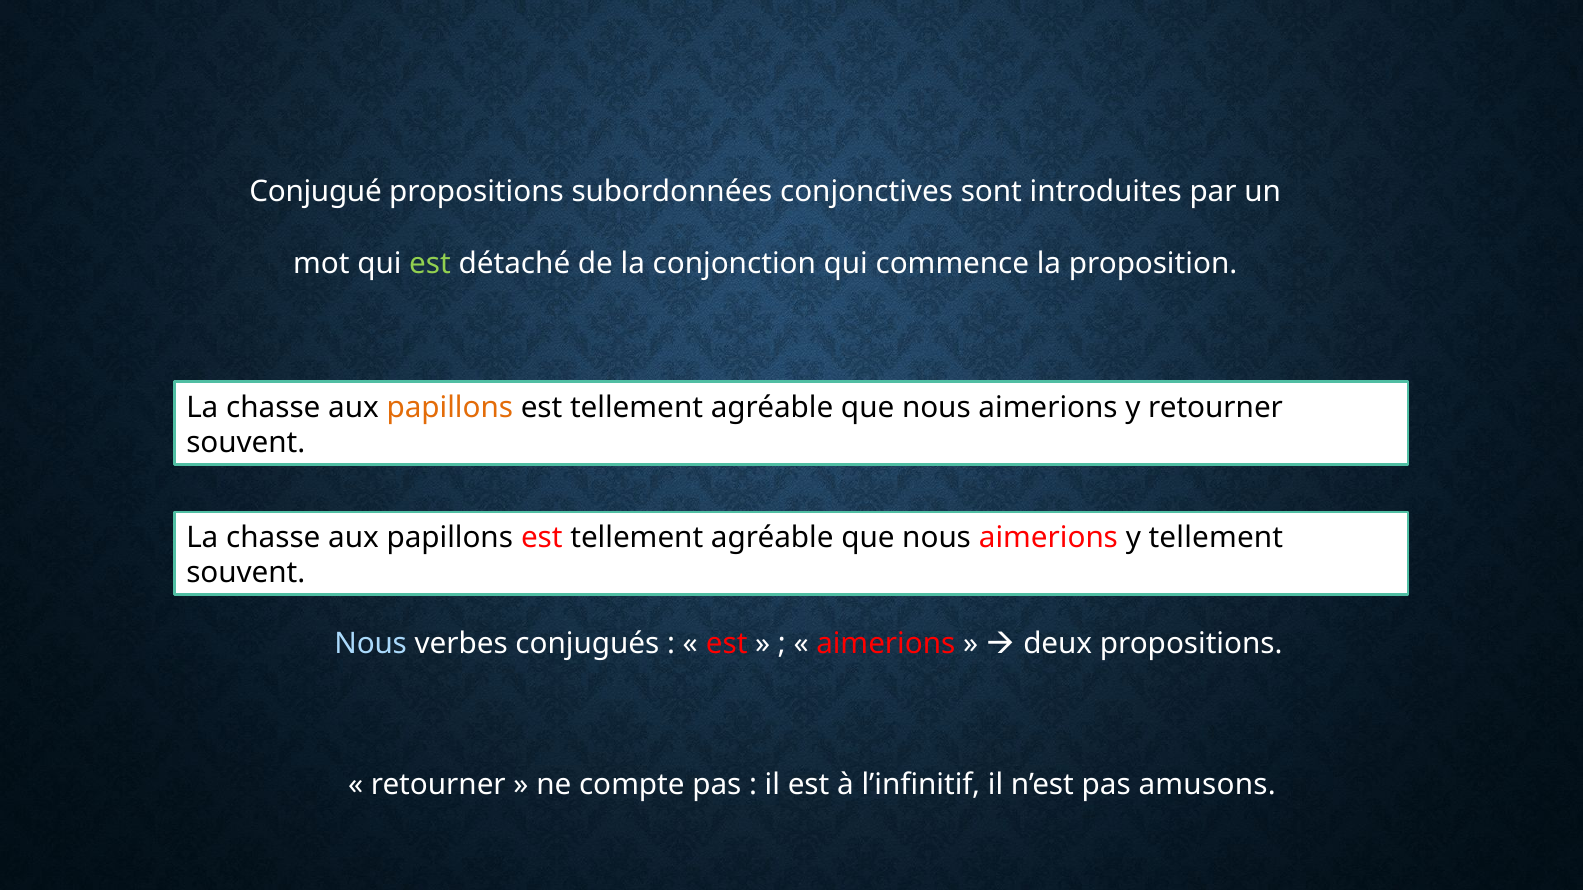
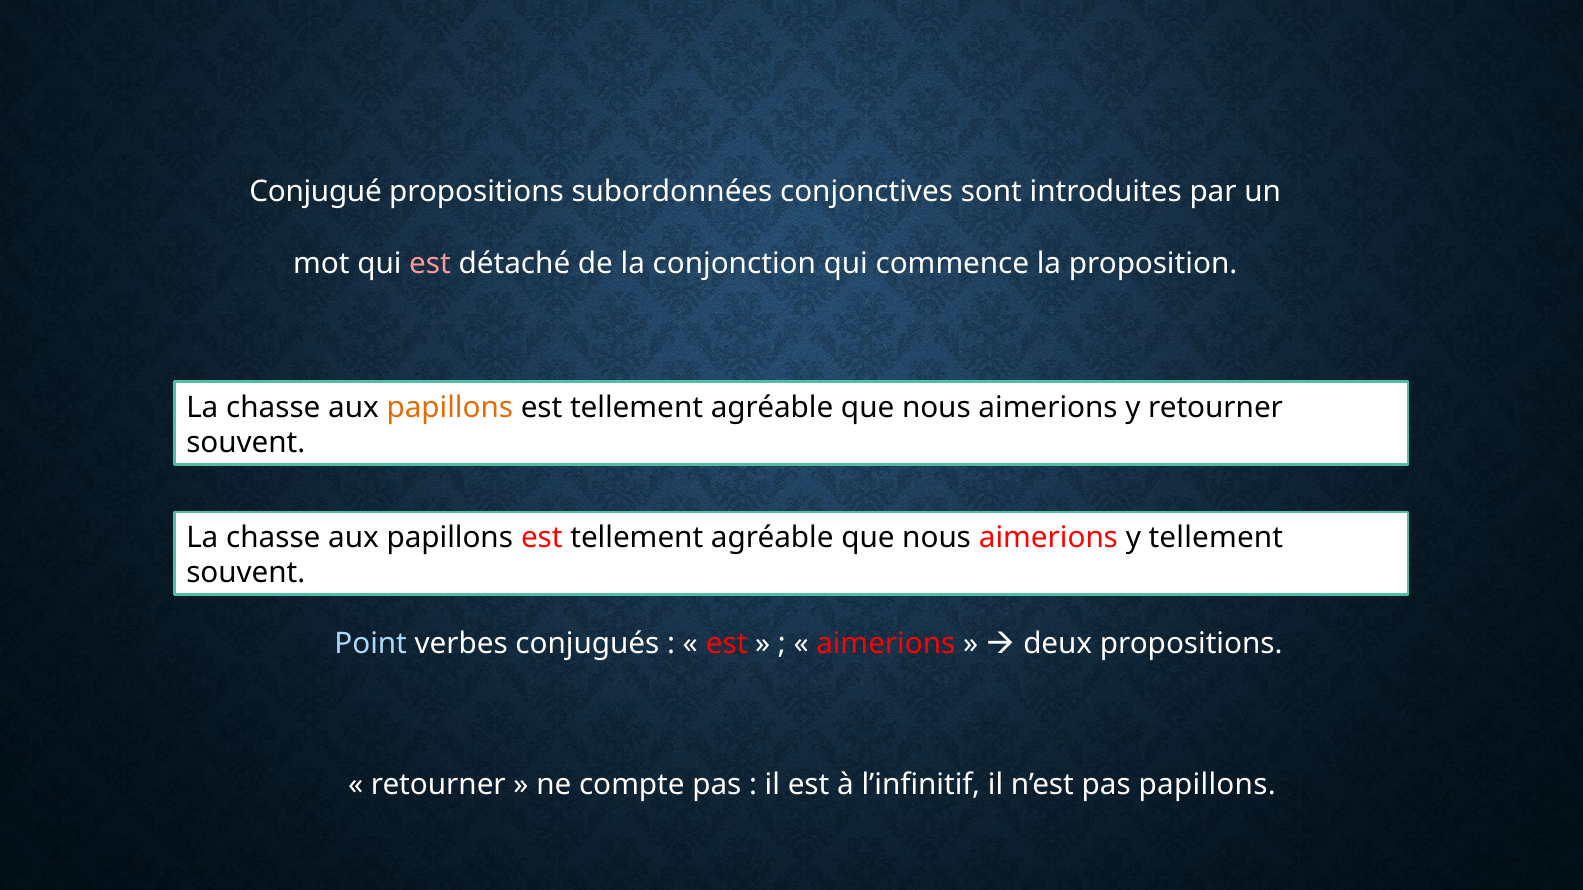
est at (430, 263) colour: light green -> pink
Nous at (371, 644): Nous -> Point
pas amusons: amusons -> papillons
